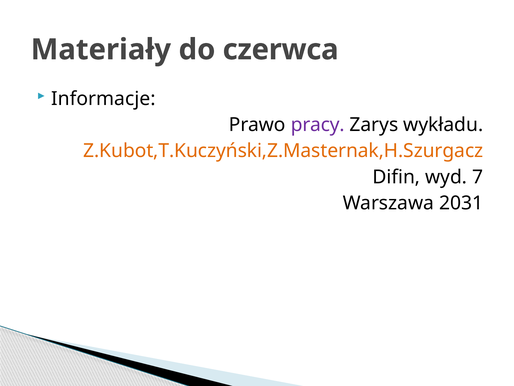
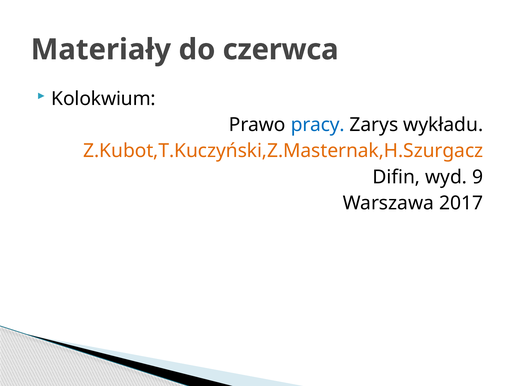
Informacje: Informacje -> Kolokwium
pracy colour: purple -> blue
7: 7 -> 9
2031: 2031 -> 2017
